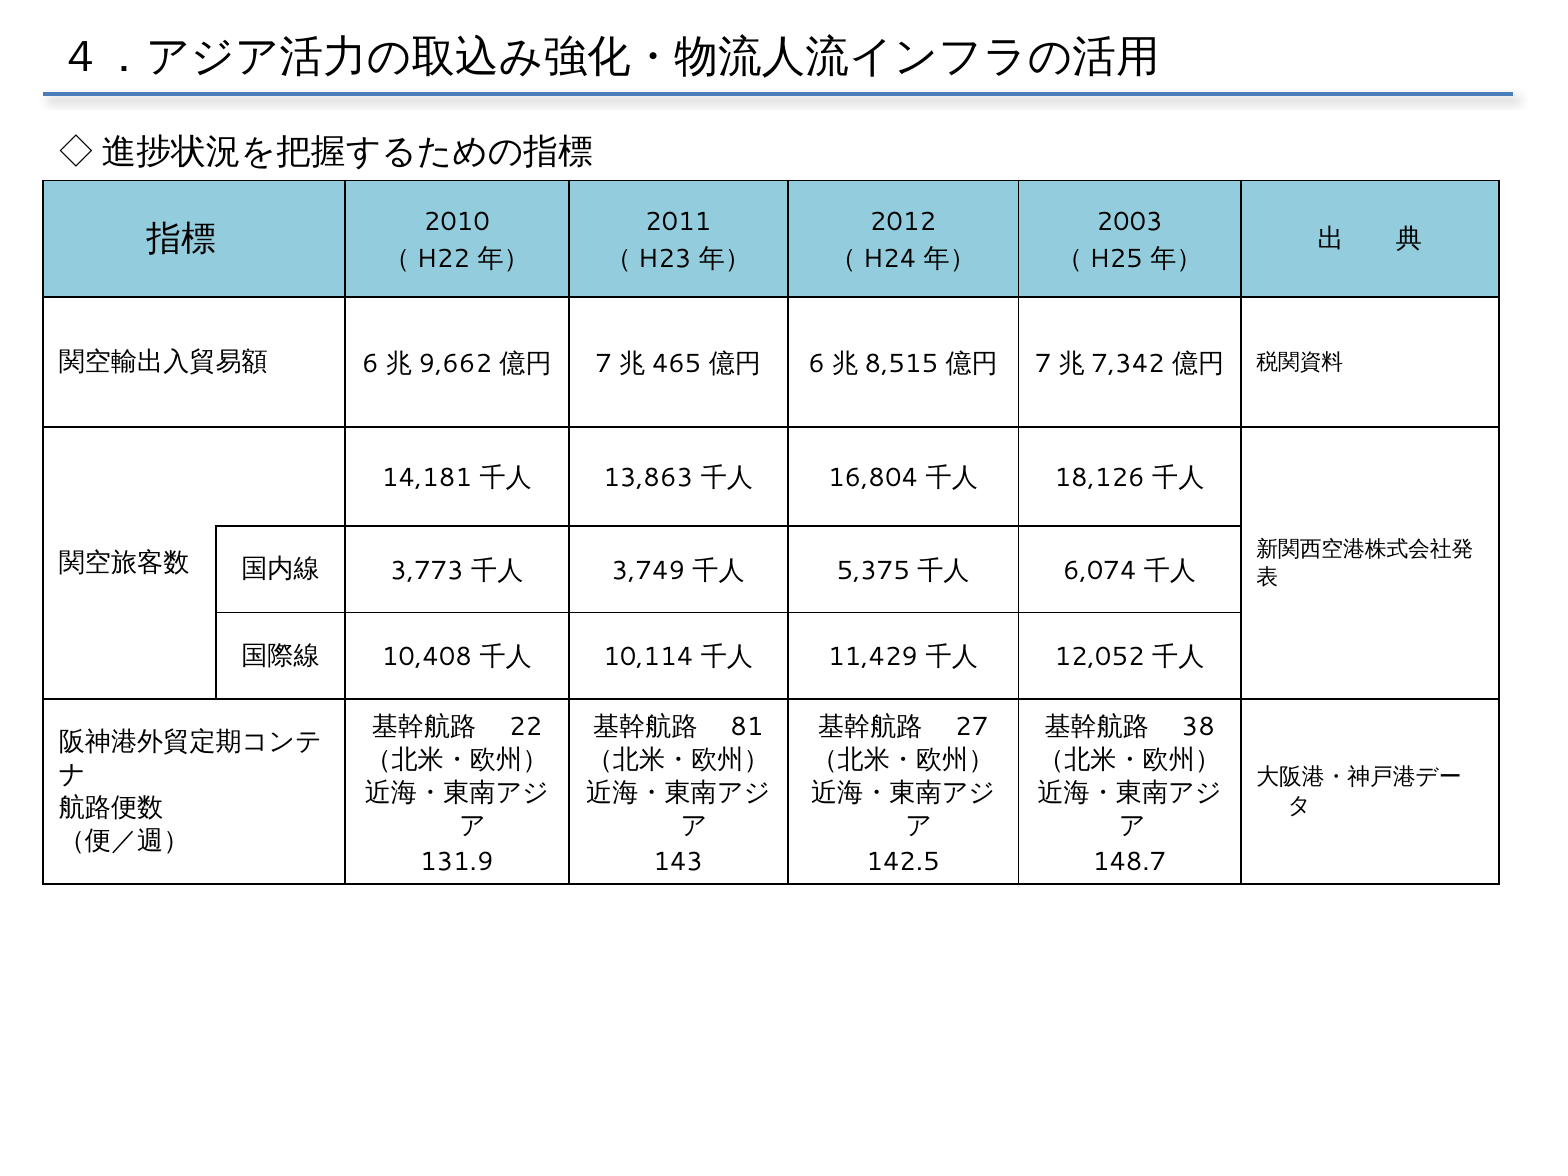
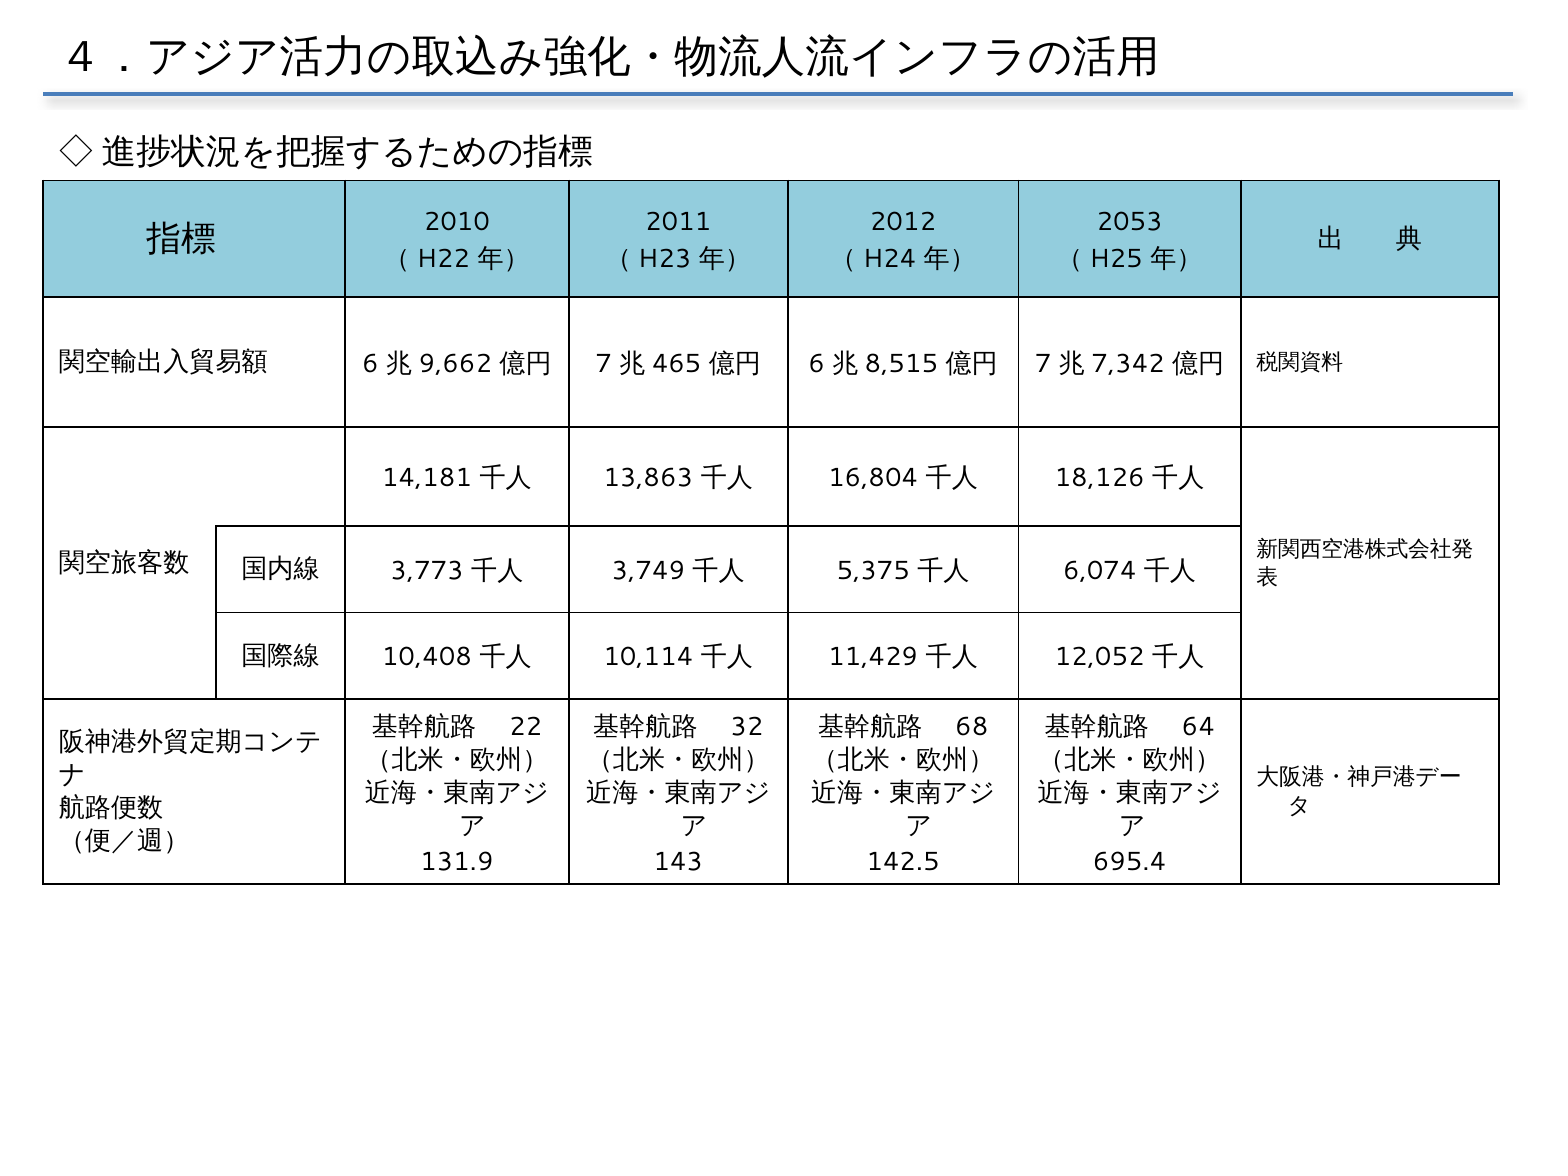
2003: 2003 -> 2053
81: 81 -> 32
27: 27 -> 68
38: 38 -> 64
148.7: 148.7 -> 695.4
